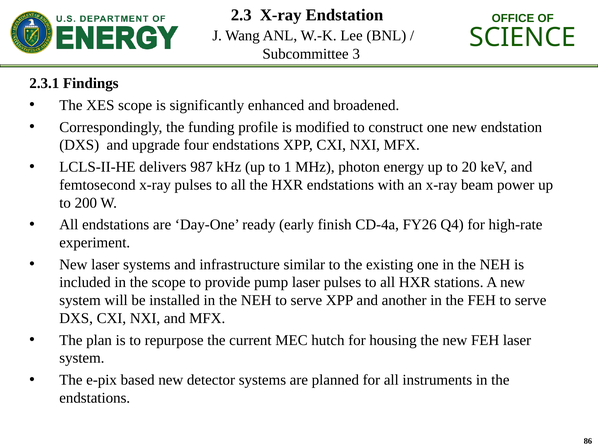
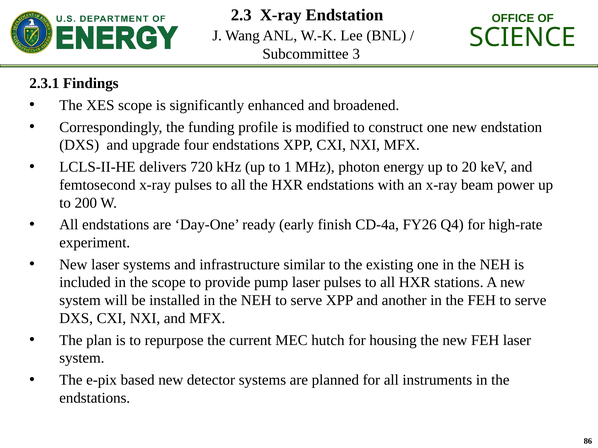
987: 987 -> 720
